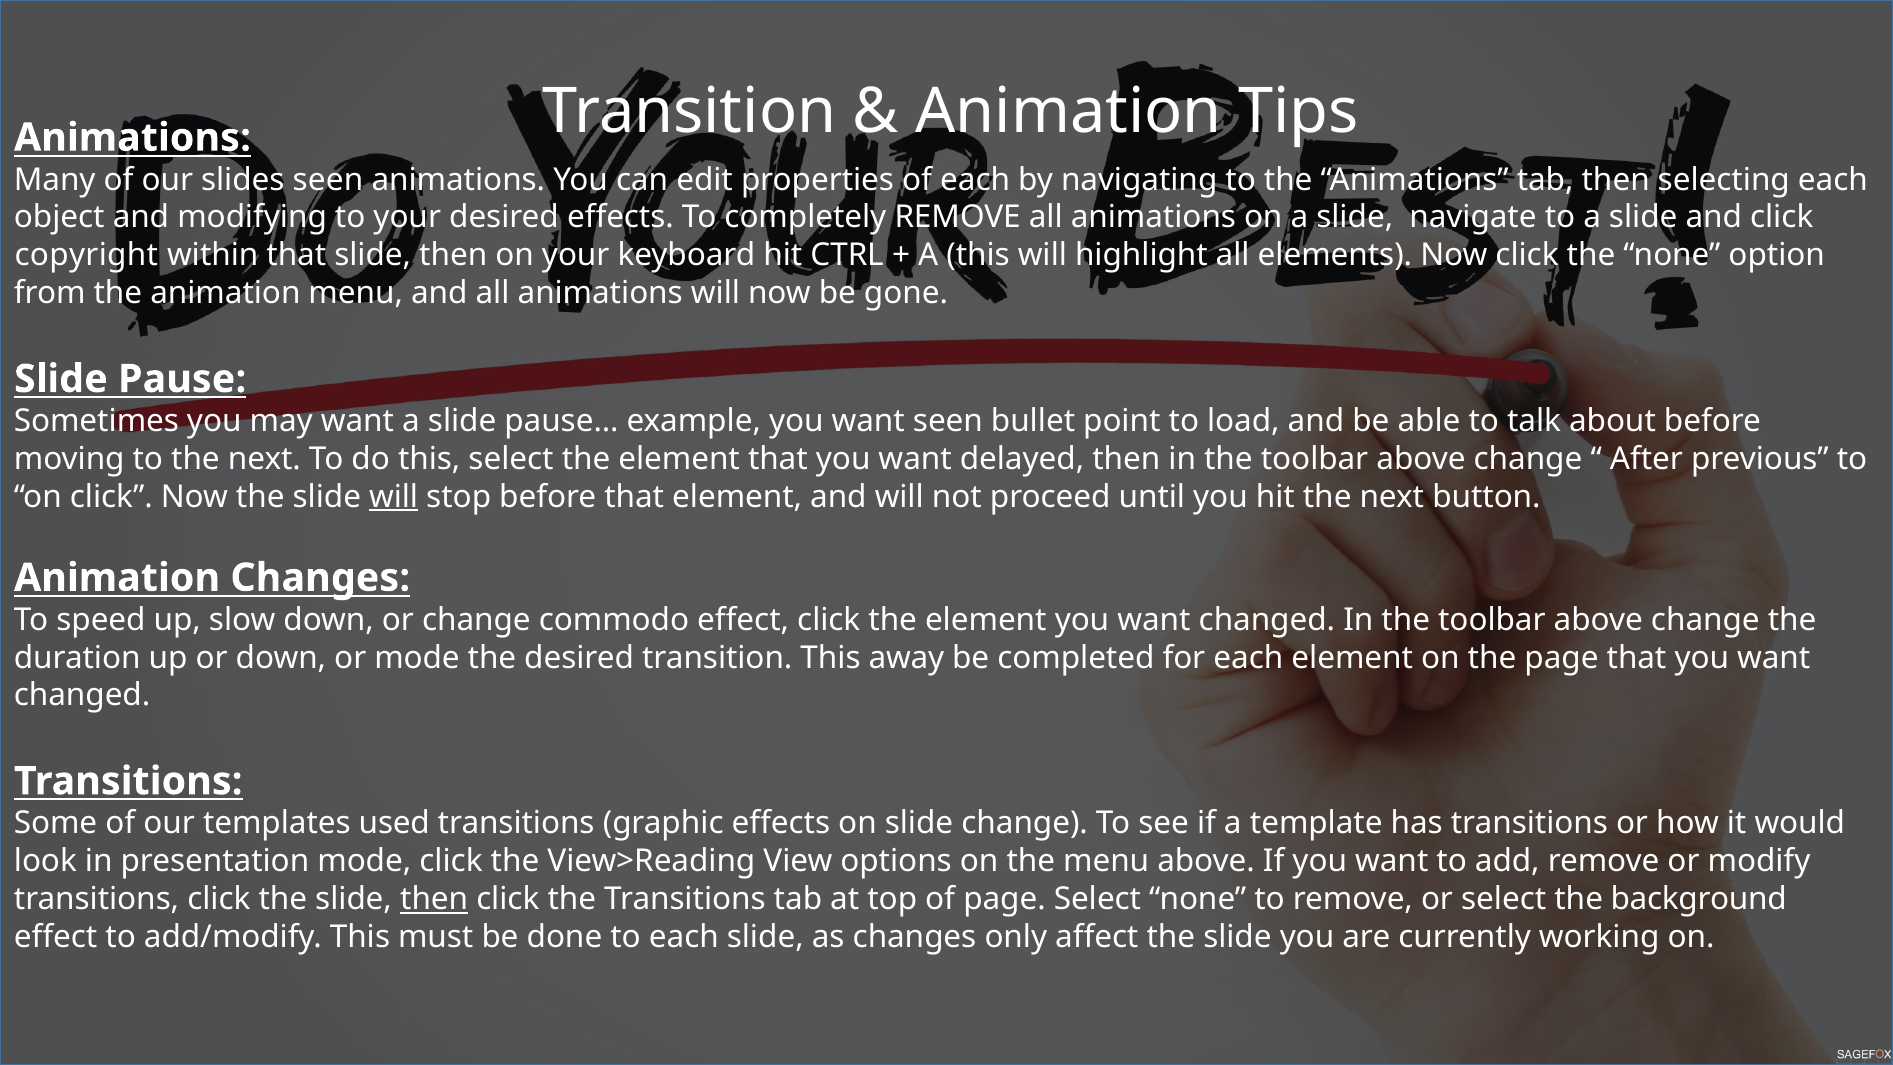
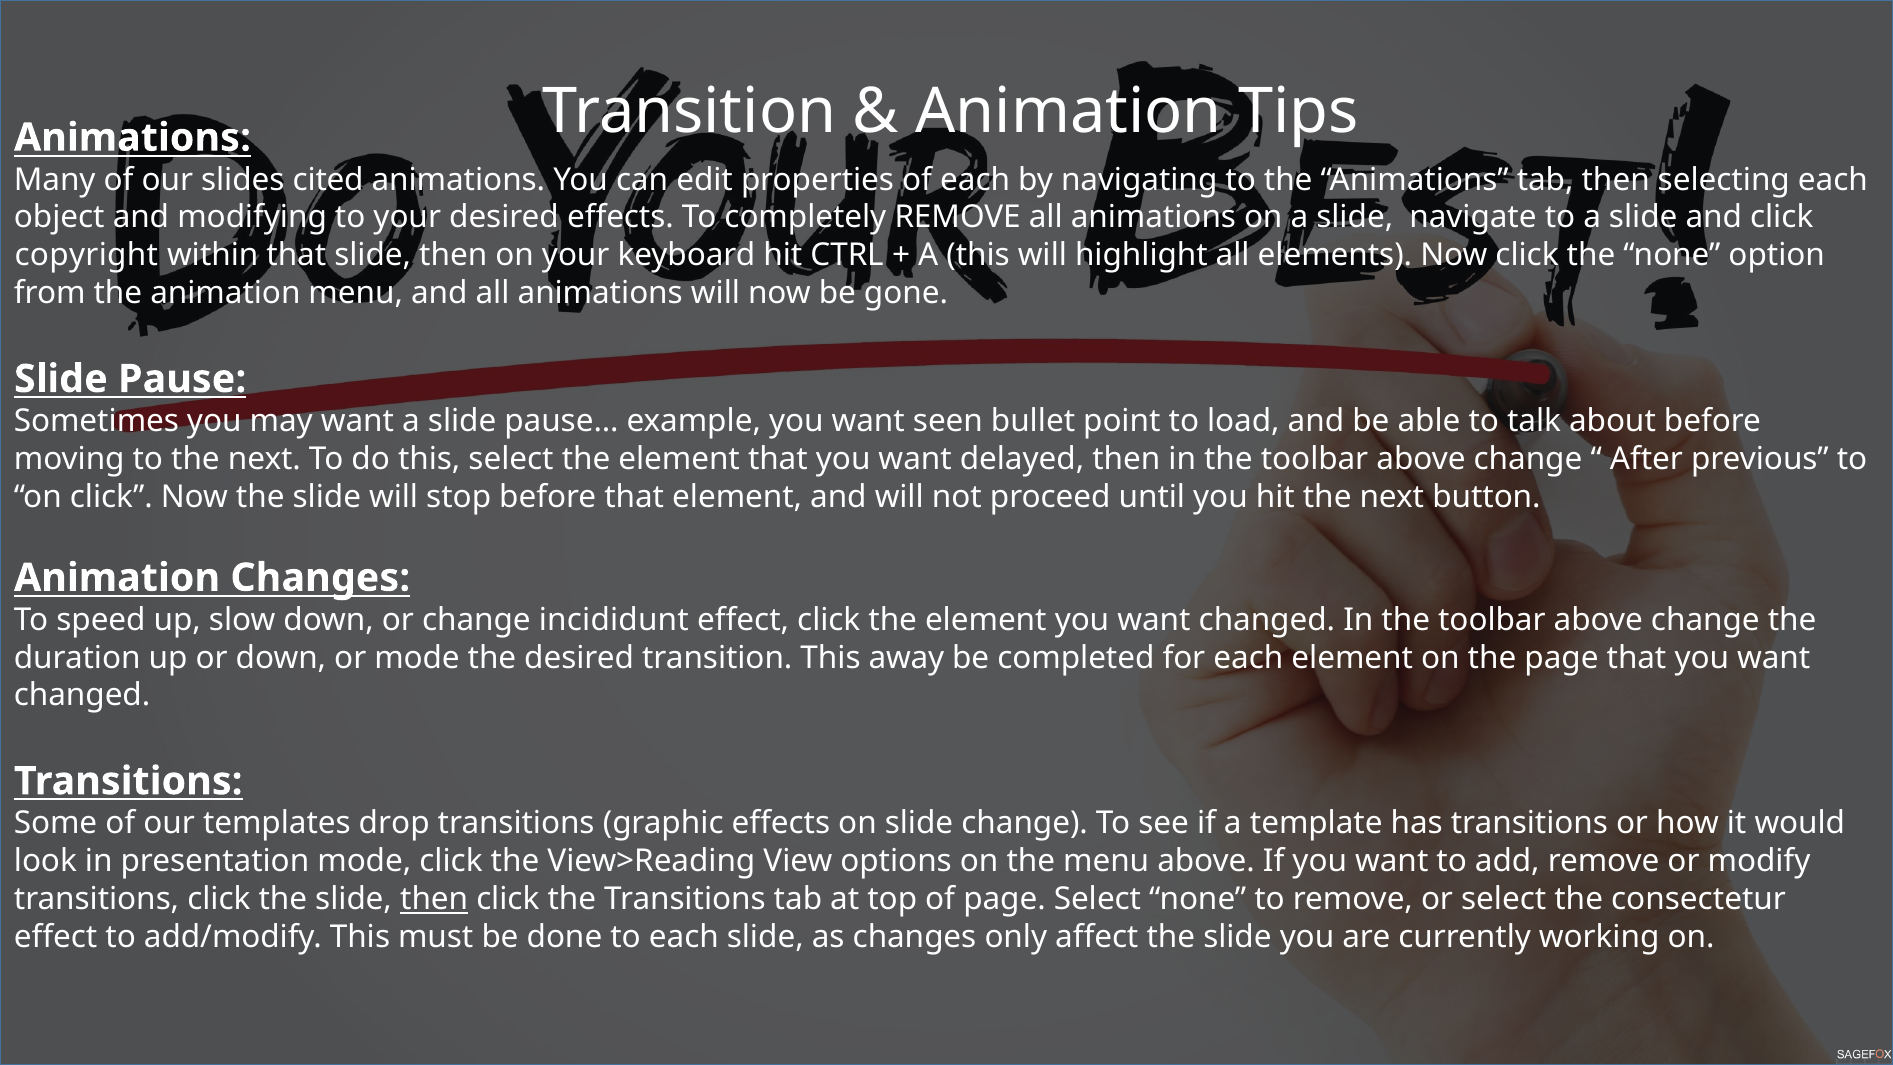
slides seen: seen -> cited
will at (394, 497) underline: present -> none
commodo: commodo -> incididunt
used: used -> drop
background: background -> consectetur
